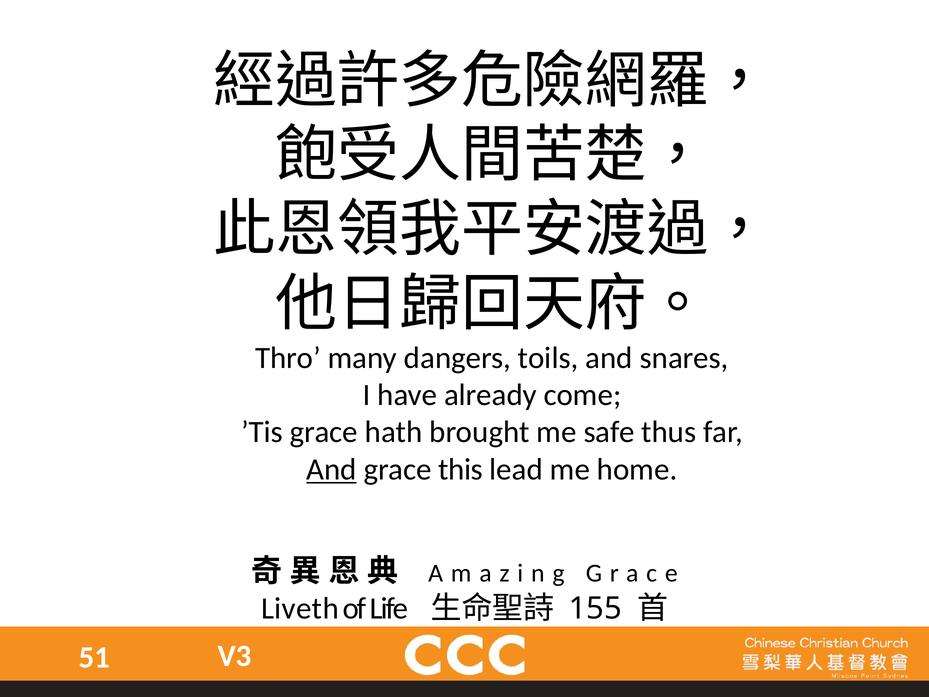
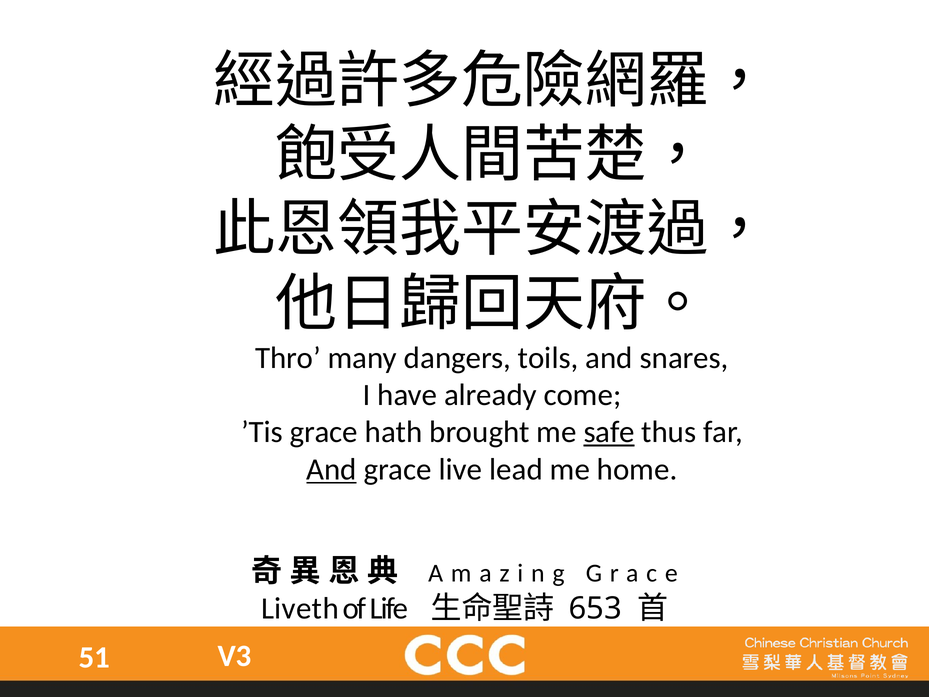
safe underline: none -> present
this: this -> live
155: 155 -> 653
